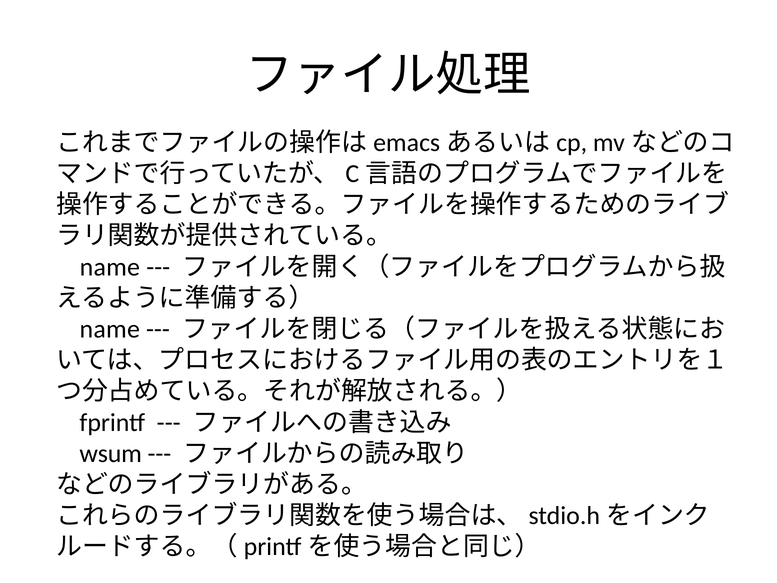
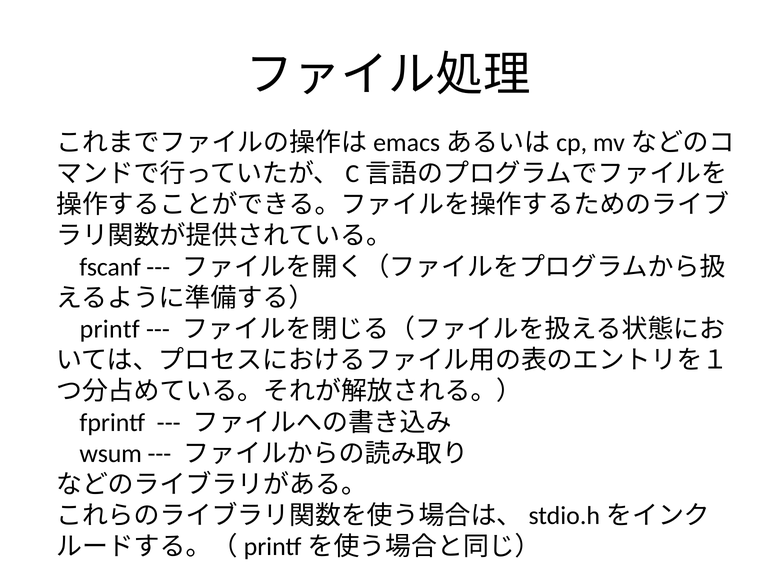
name at (110, 267): name -> fscanf
name at (110, 329): name -> printf
